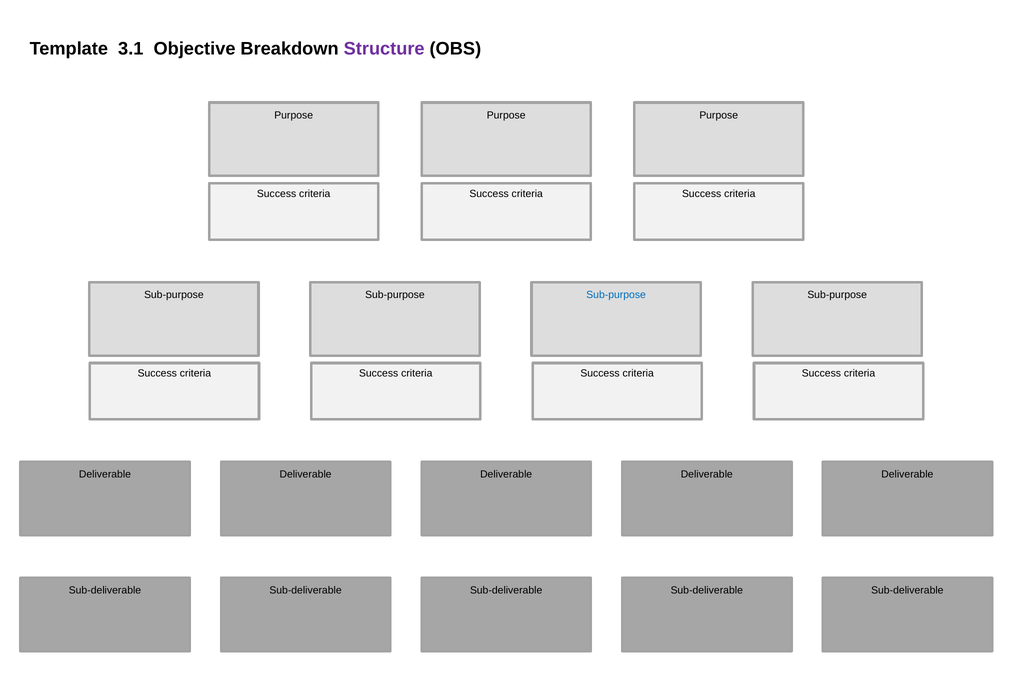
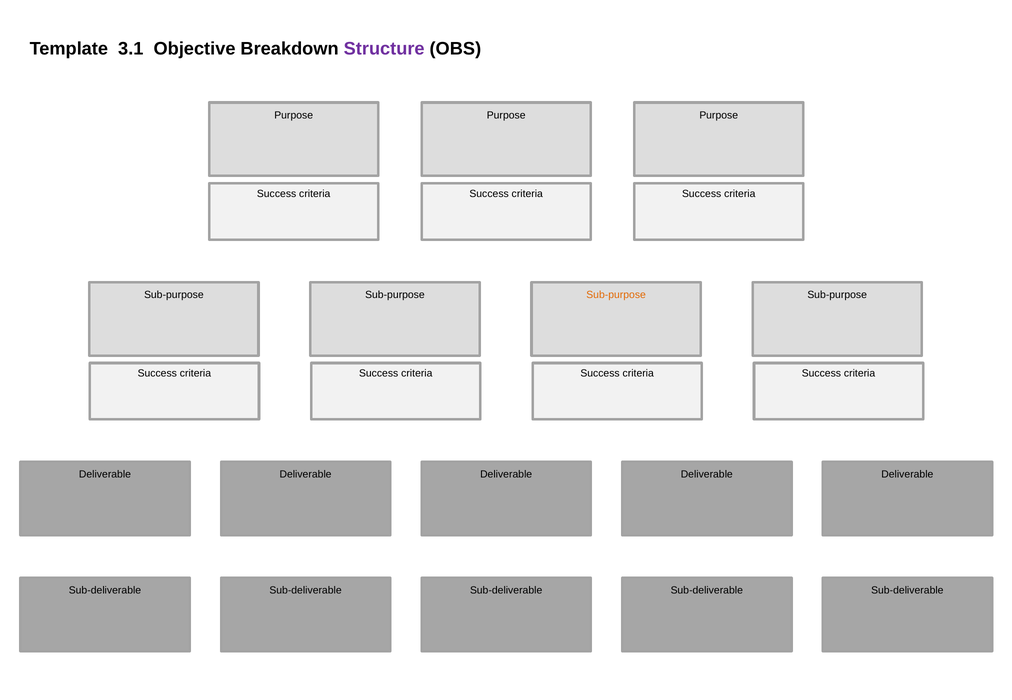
Sub-purpose at (616, 295) colour: blue -> orange
